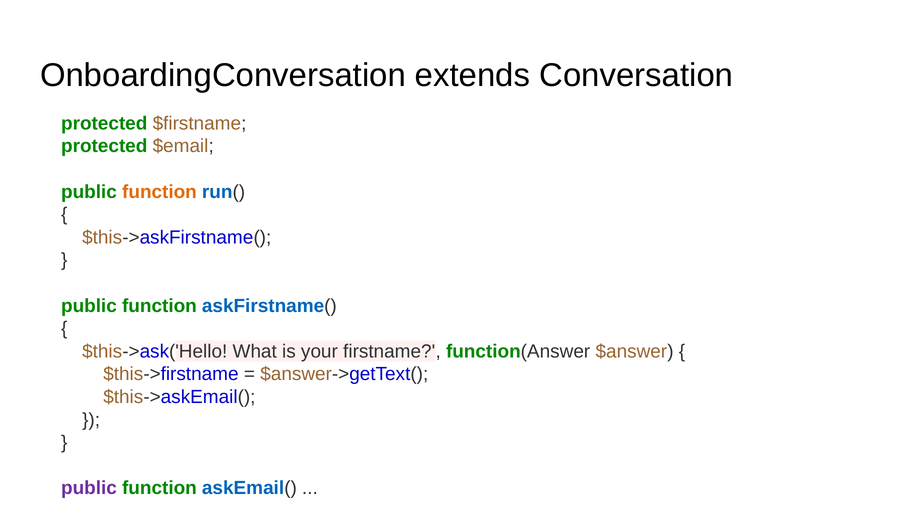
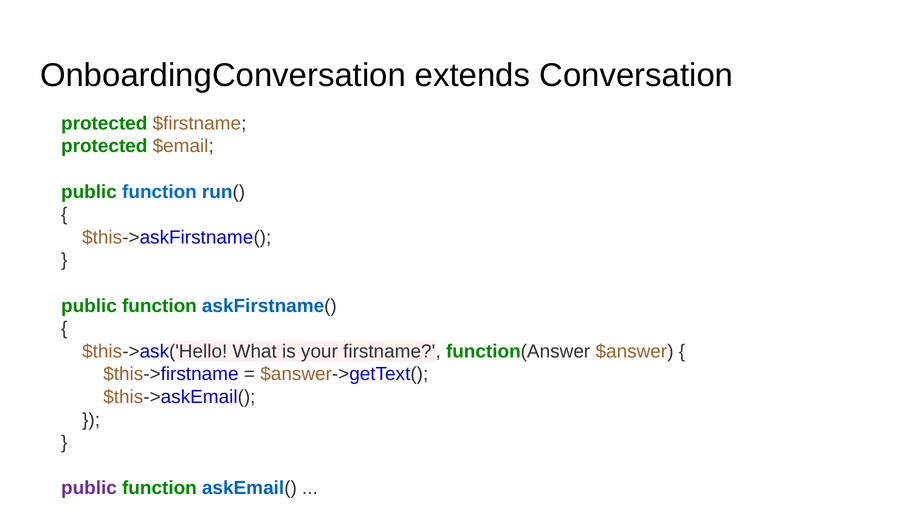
function at (159, 192) colour: orange -> blue
